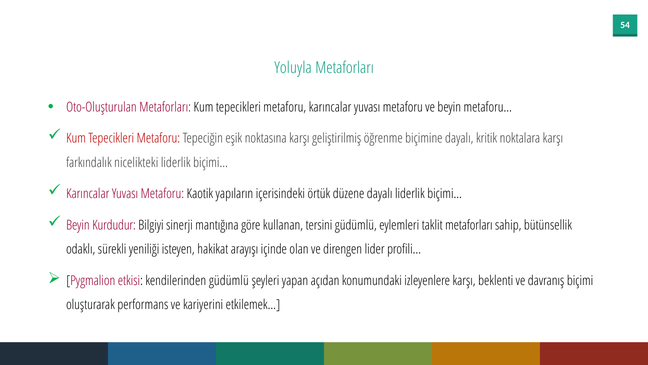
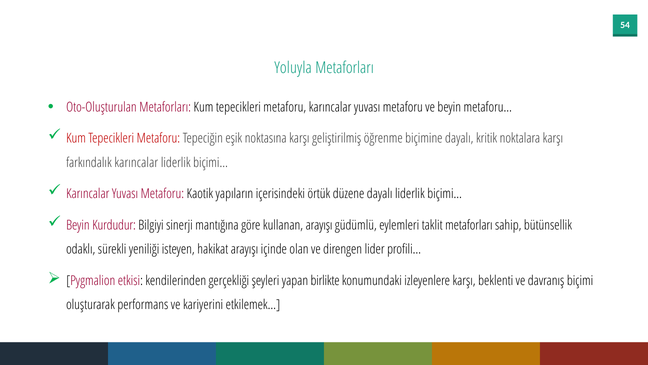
farkındalık nicelikteki: nicelikteki -> karıncalar
kullanan tersini: tersini -> arayışı
kendilerinden güdümlü: güdümlü -> gerçekliği
açıdan: açıdan -> birlikte
